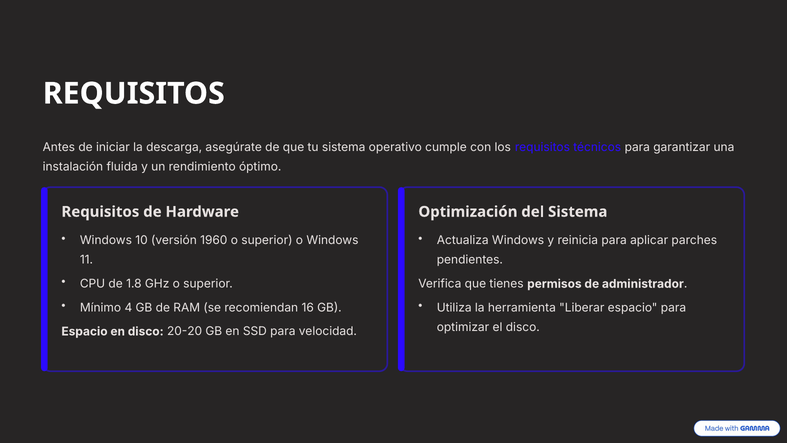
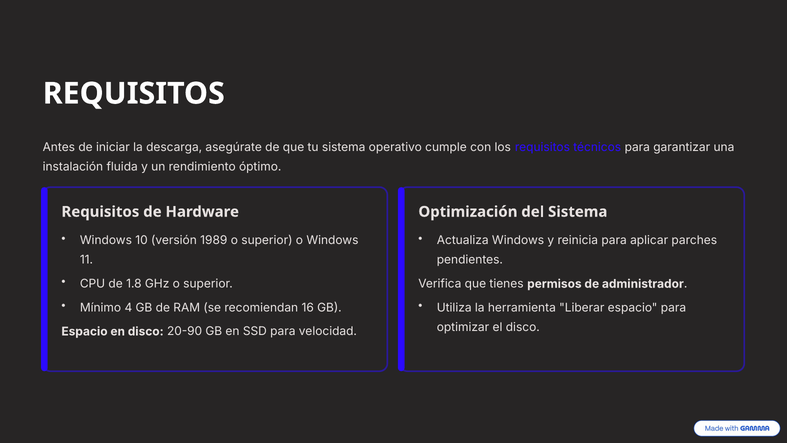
1960: 1960 -> 1989
20-20: 20-20 -> 20-90
